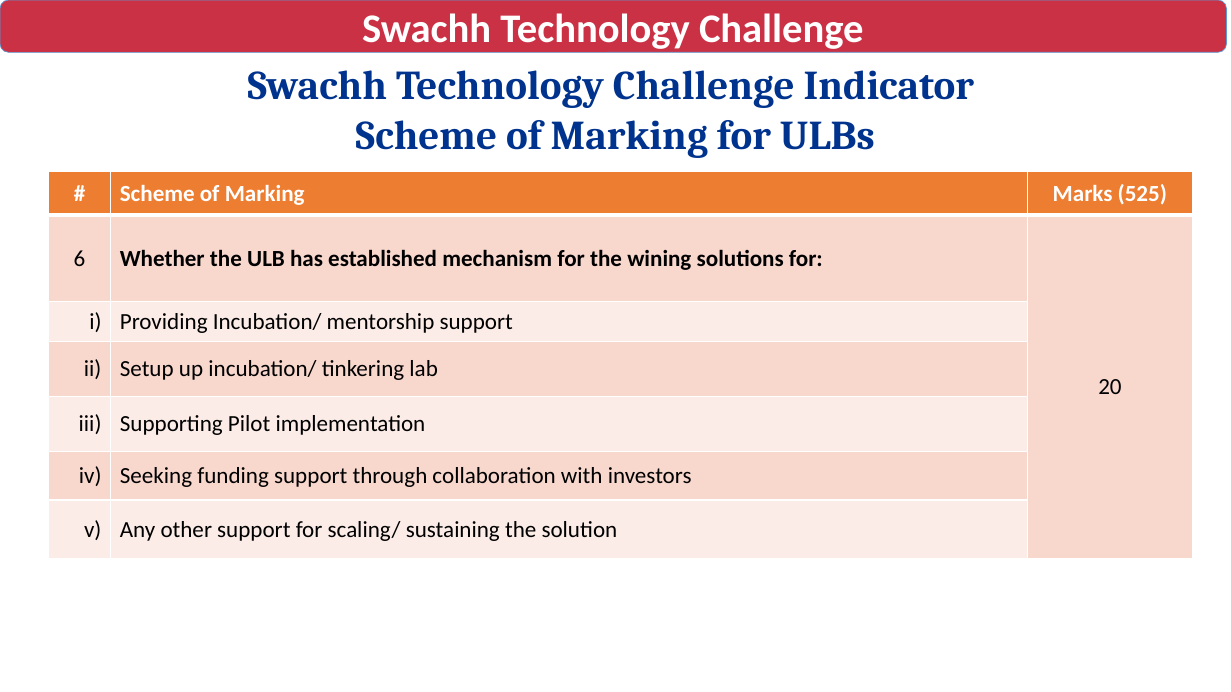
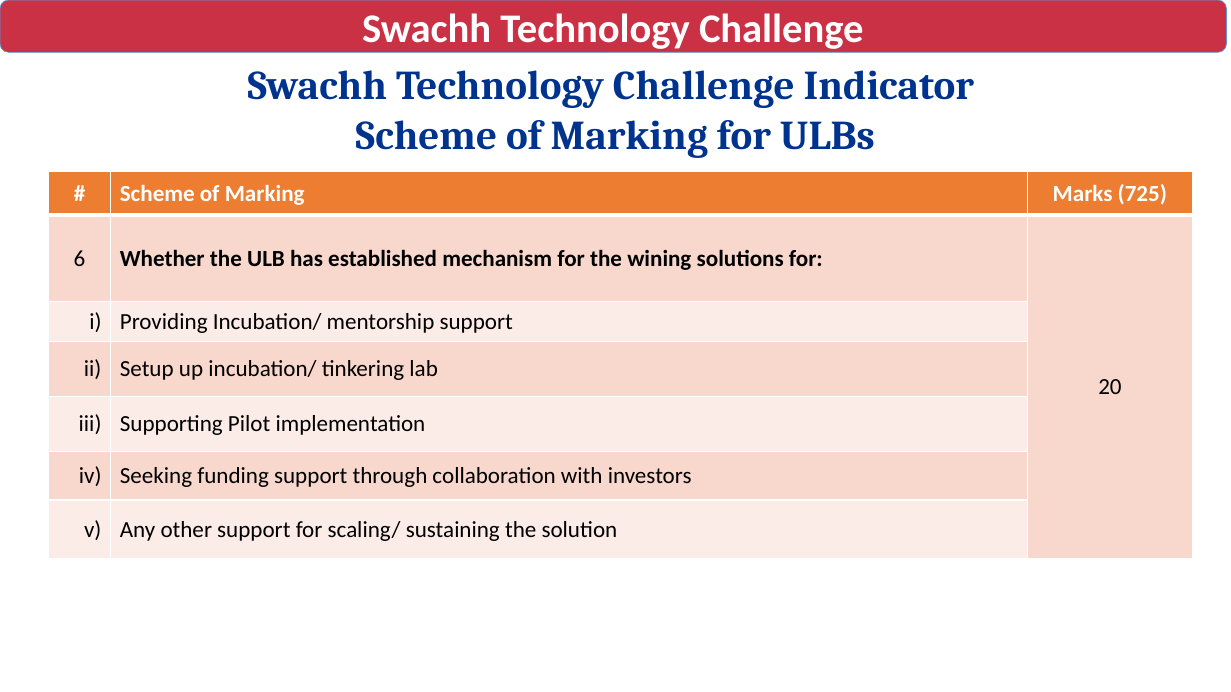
525: 525 -> 725
